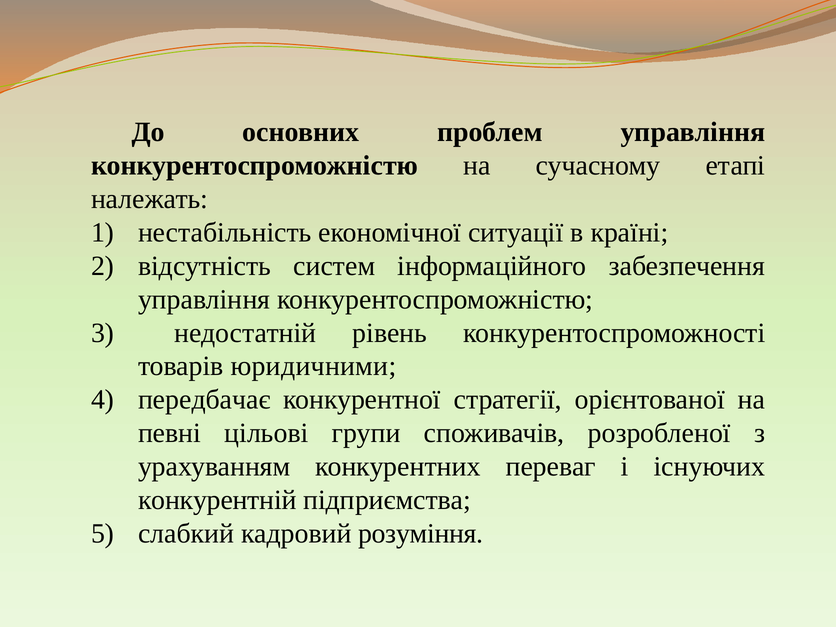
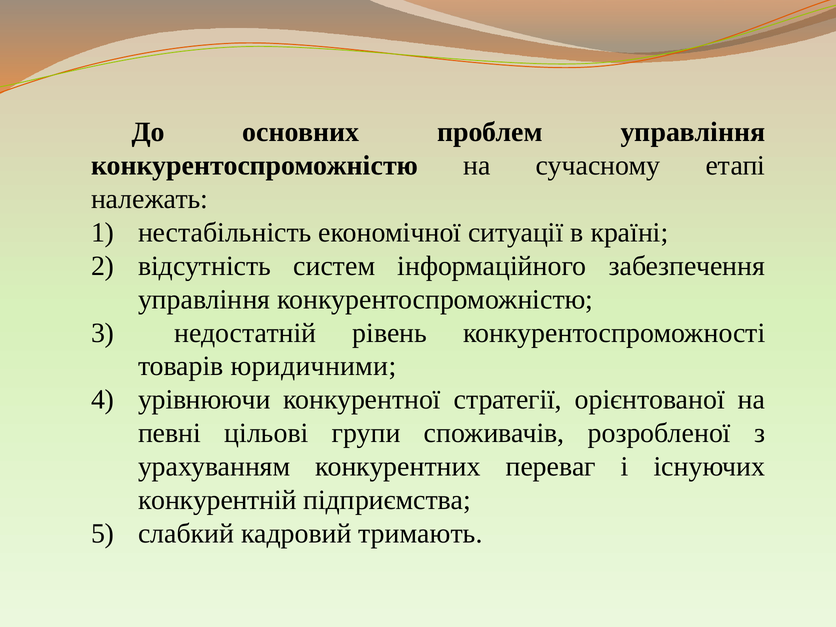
передбачає: передбачає -> урівнюючи
розуміння: розуміння -> тримають
